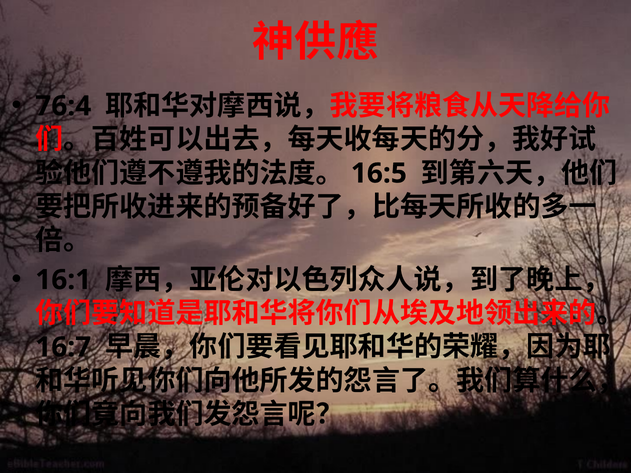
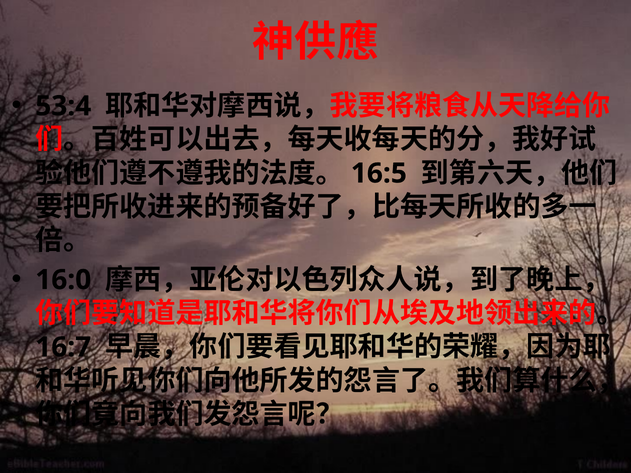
76:4: 76:4 -> 53:4
16:1: 16:1 -> 16:0
